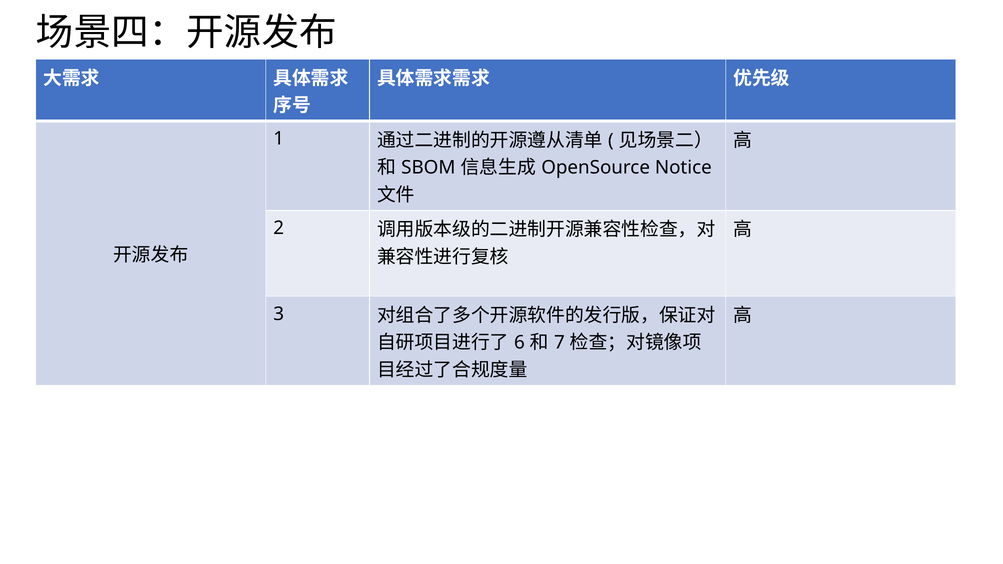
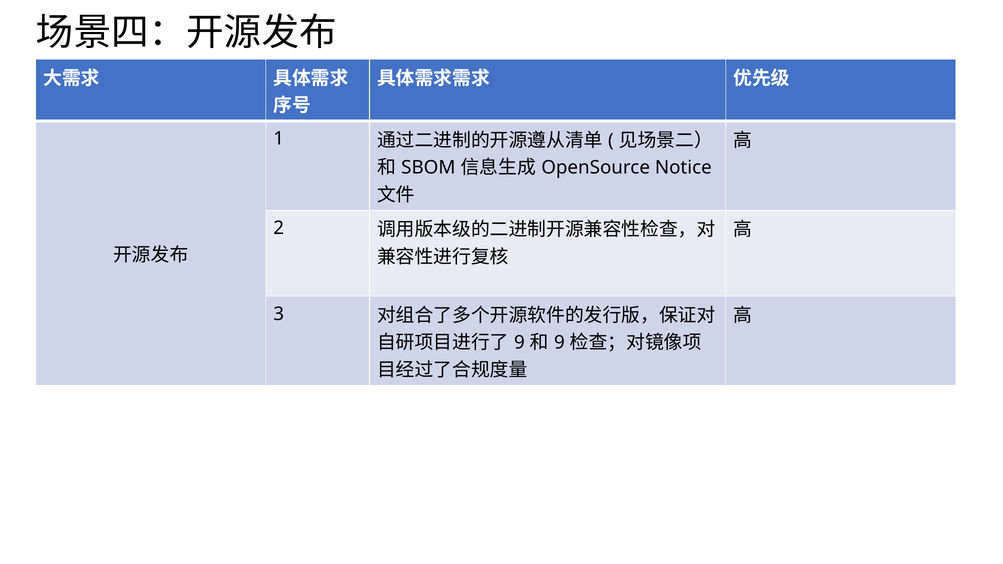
6 at (519, 343): 6 -> 9
7 at (559, 343): 7 -> 9
